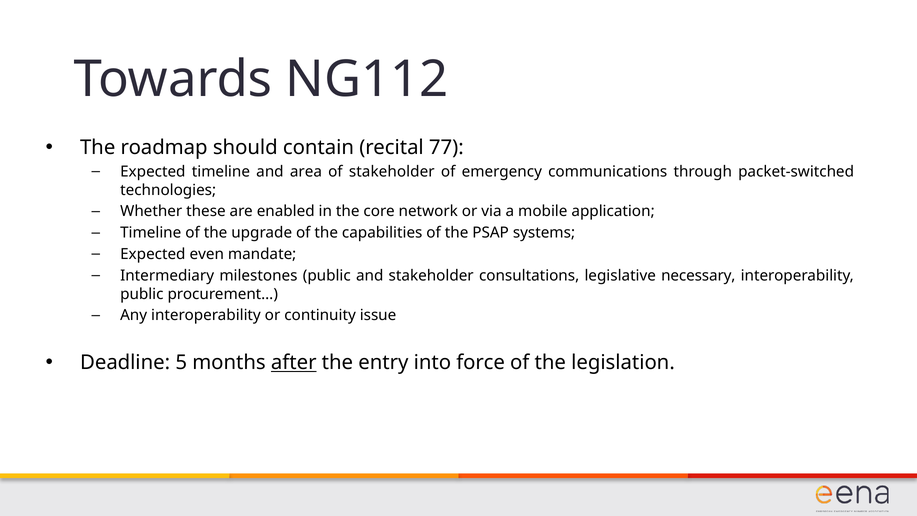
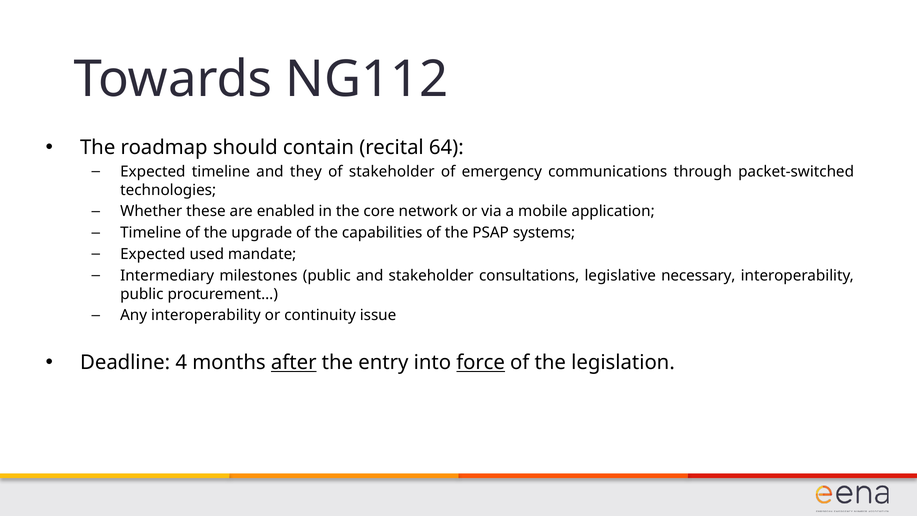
77: 77 -> 64
area: area -> they
even: even -> used
5: 5 -> 4
force underline: none -> present
